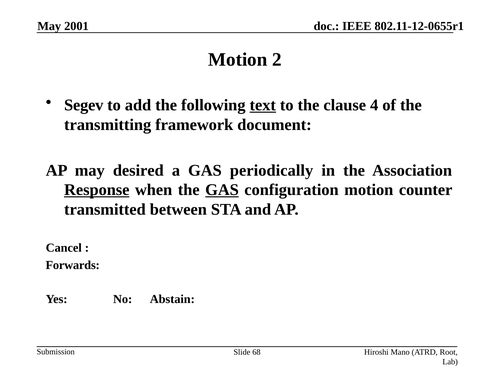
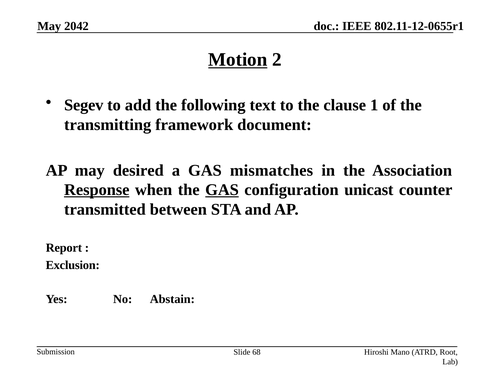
2001: 2001 -> 2042
Motion at (238, 60) underline: none -> present
text underline: present -> none
4: 4 -> 1
periodically: periodically -> mismatches
configuration motion: motion -> unicast
Cancel: Cancel -> Report
Forwards: Forwards -> Exclusion
